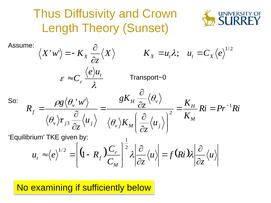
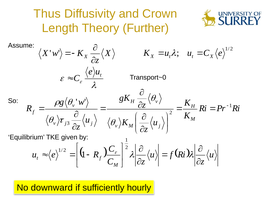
Sunset: Sunset -> Further
examining: examining -> downward
below: below -> hourly
